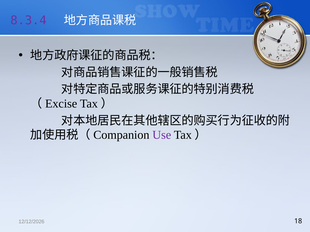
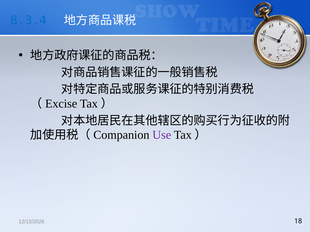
8.3.4 colour: purple -> blue
